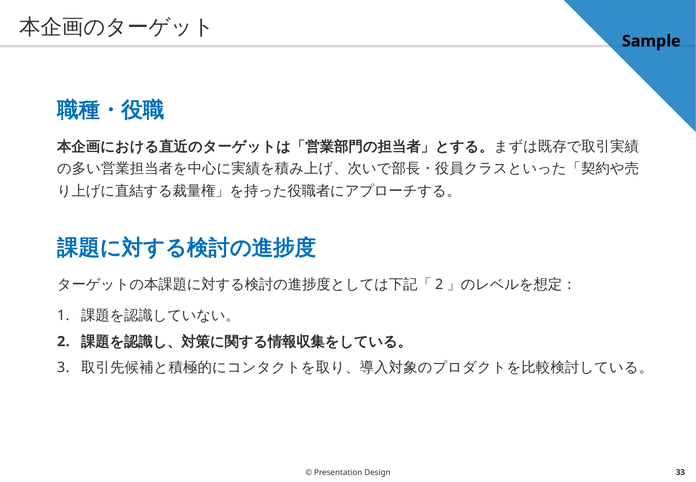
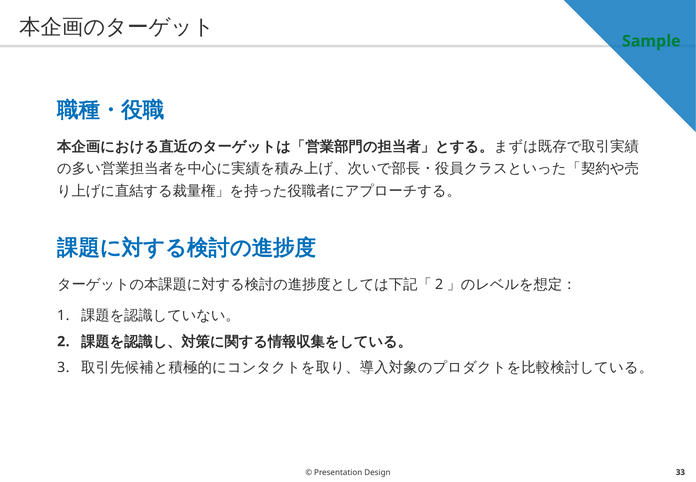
Sample colour: black -> green
